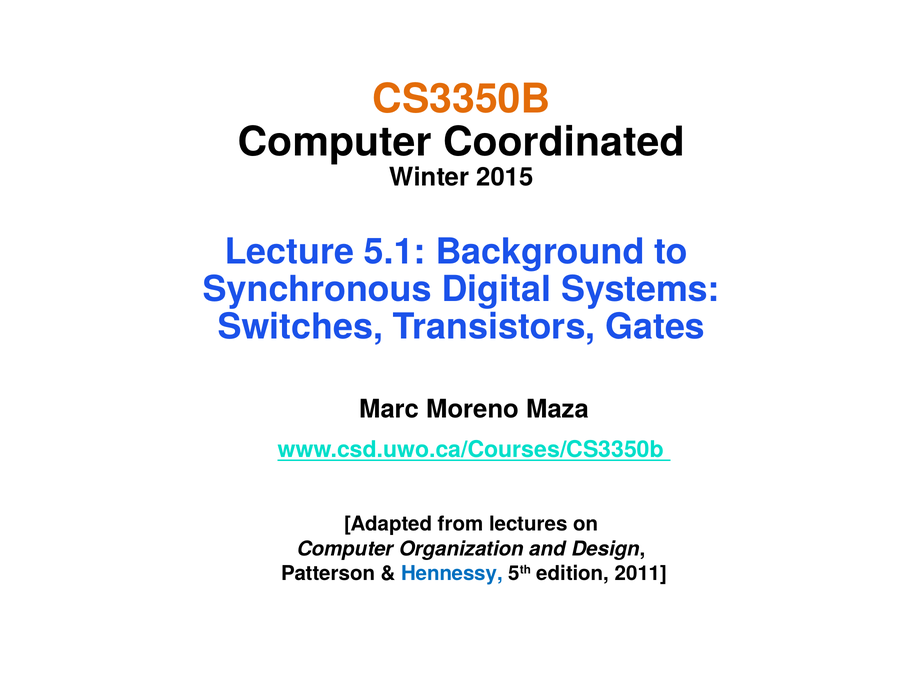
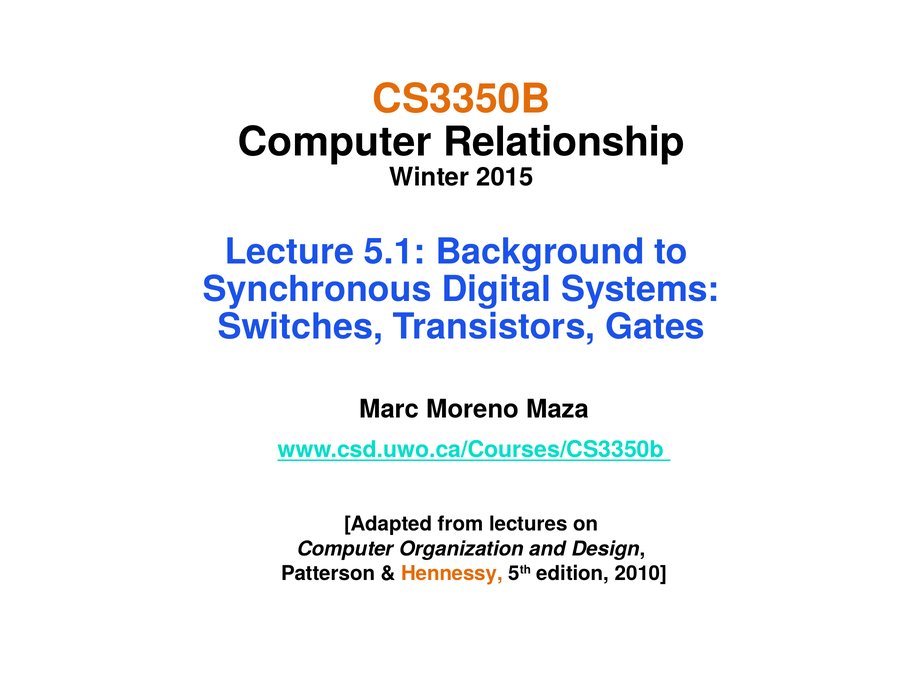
Coordinated: Coordinated -> Relationship
Hennessy colour: blue -> orange
2011: 2011 -> 2010
